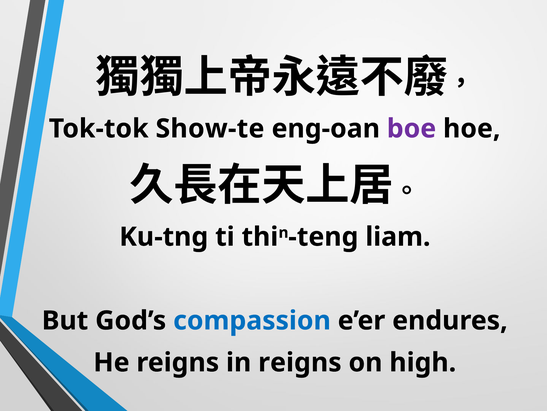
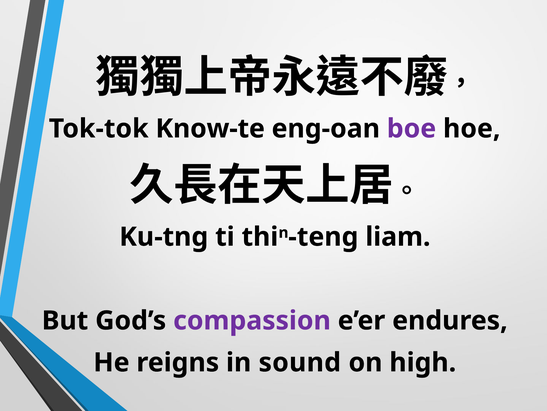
Show-te: Show-te -> Know-te
compassion colour: blue -> purple
in reigns: reigns -> sound
